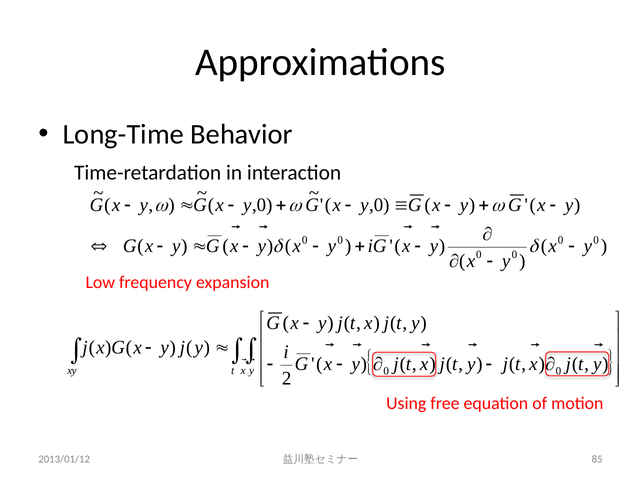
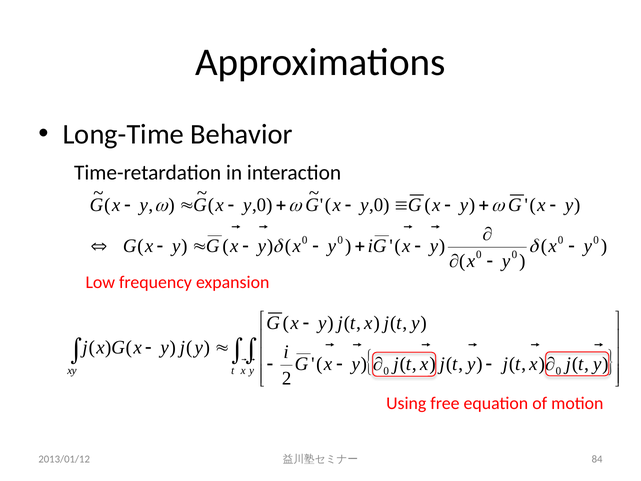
85: 85 -> 84
